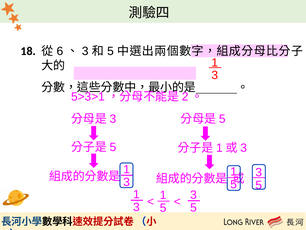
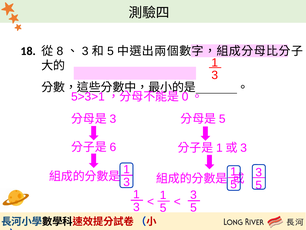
6: 6 -> 8
2: 2 -> 0
5 at (113, 147): 5 -> 6
